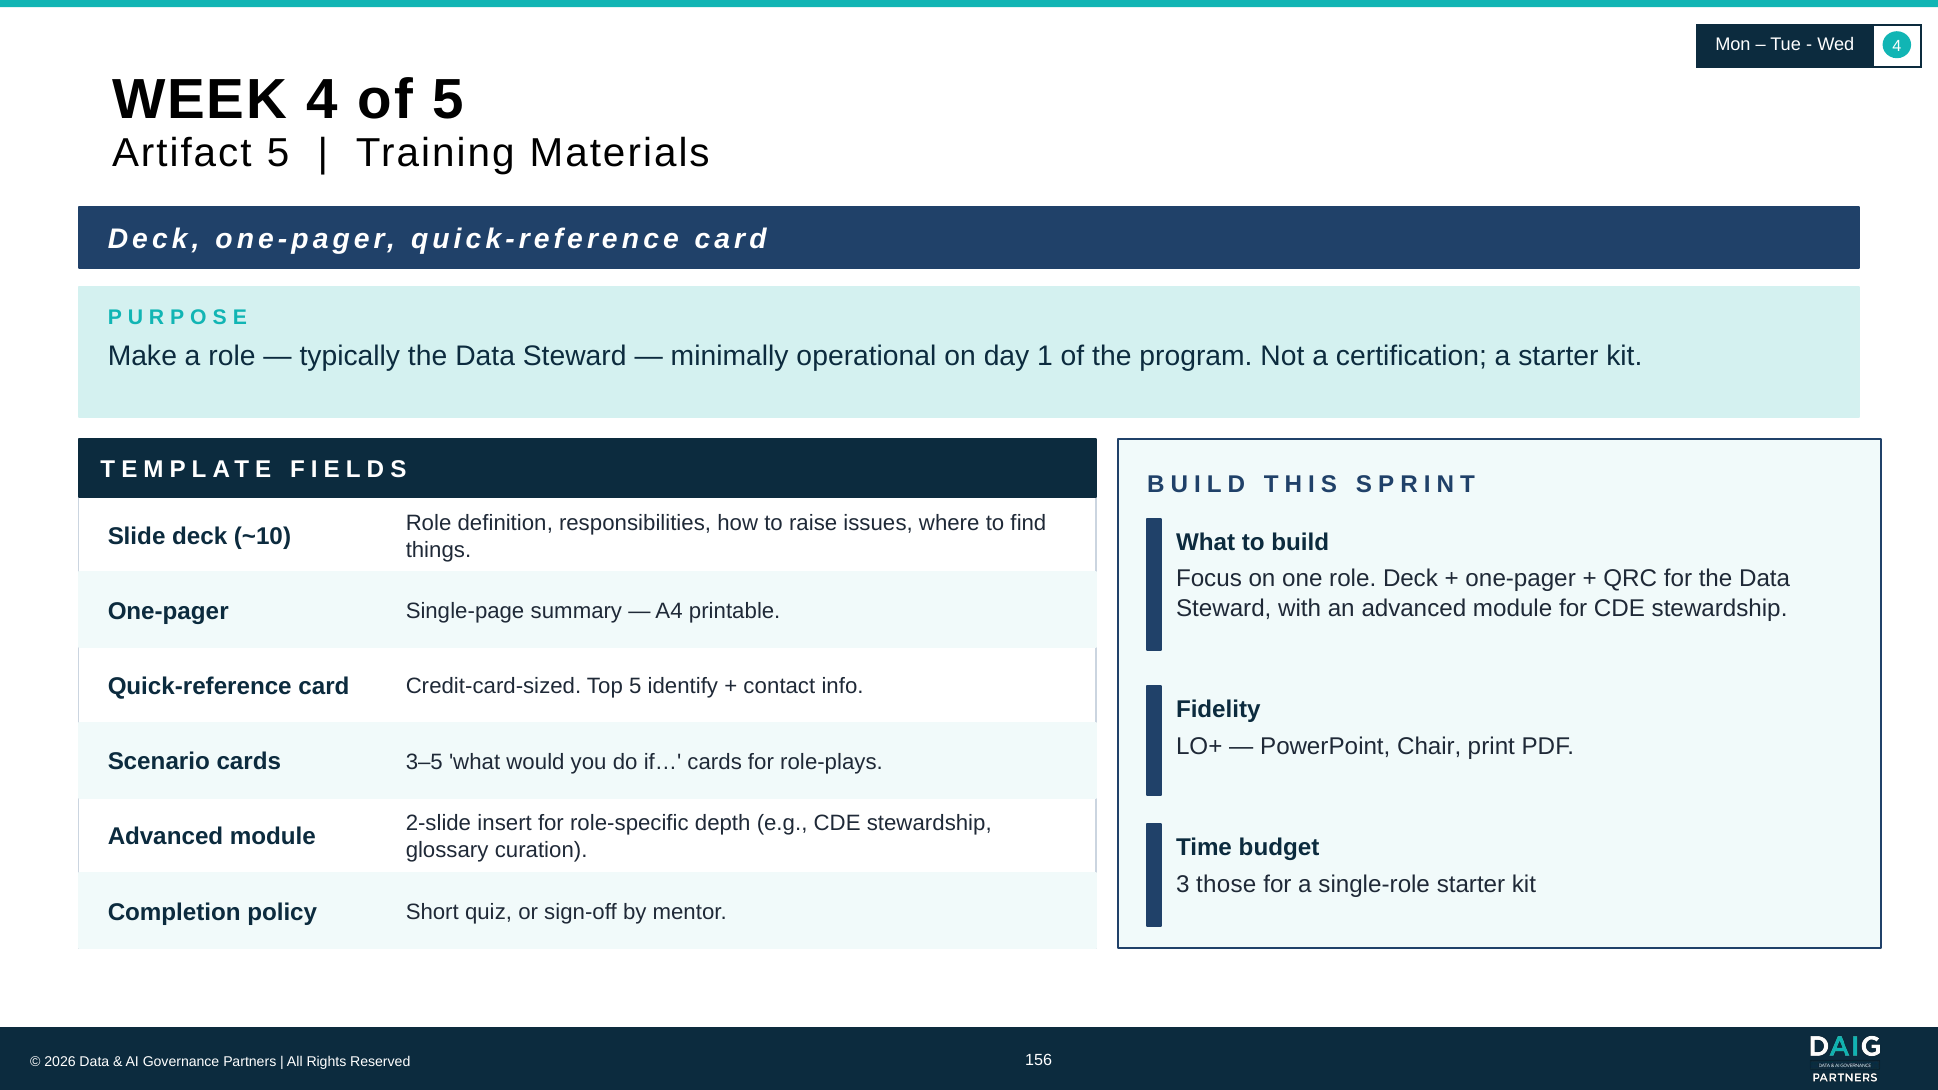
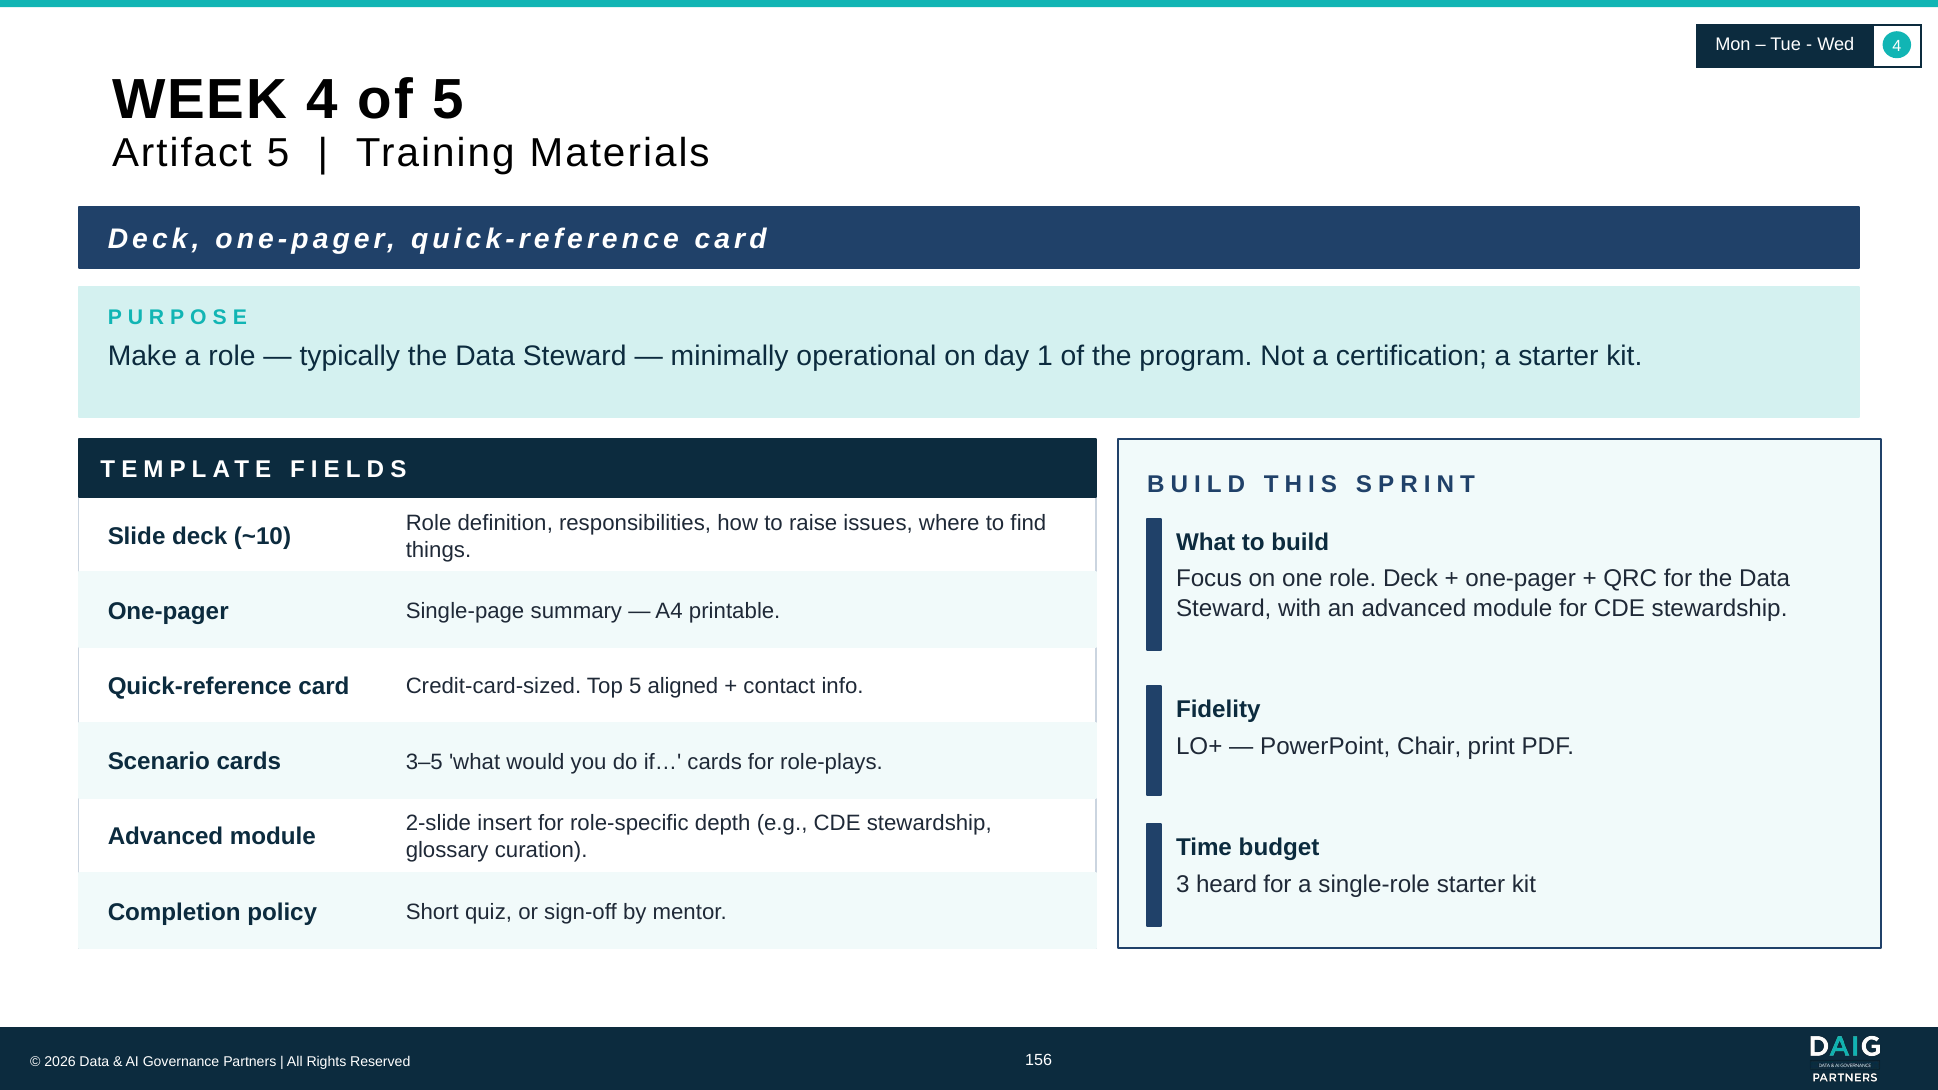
identify: identify -> aligned
those: those -> heard
